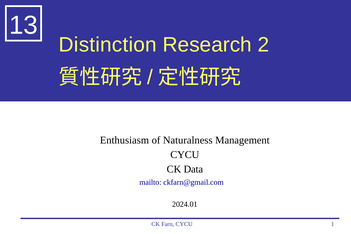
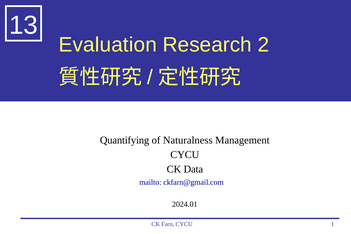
Distinction: Distinction -> Evaluation
Enthusiasm: Enthusiasm -> Quantifying
